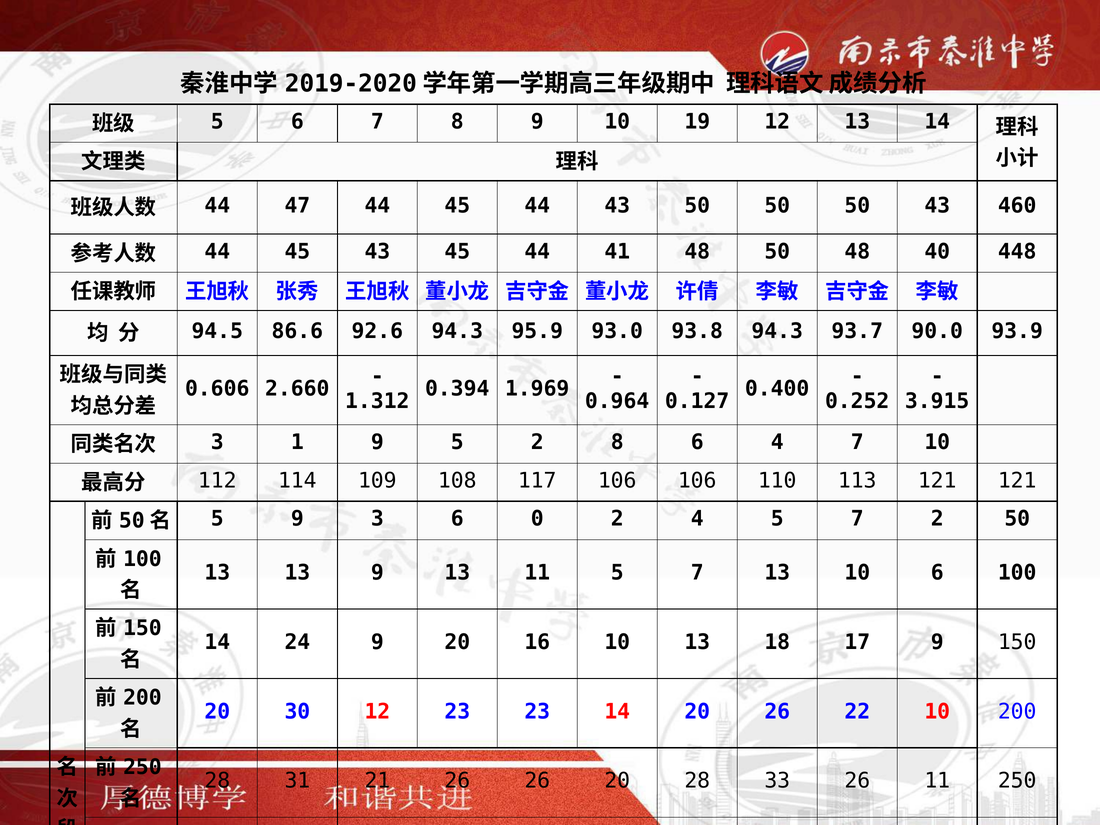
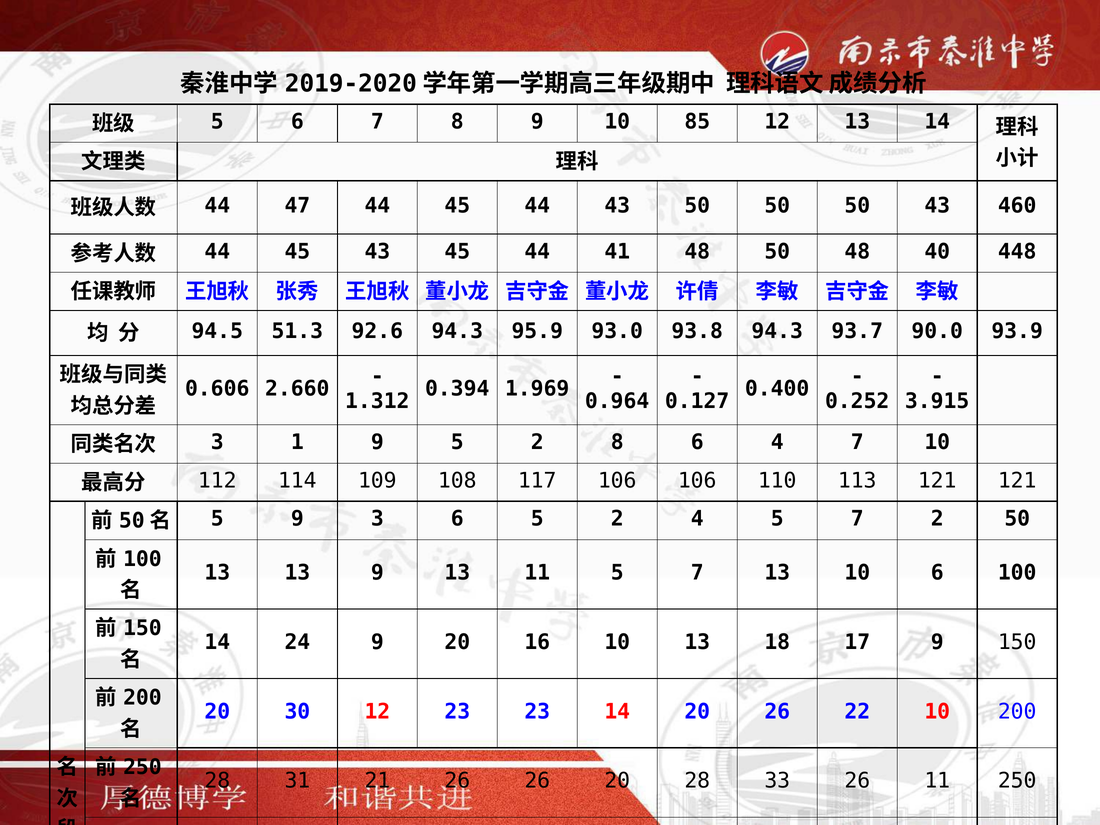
19: 19 -> 85
86.6: 86.6 -> 51.3
6 0: 0 -> 5
